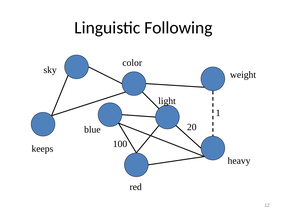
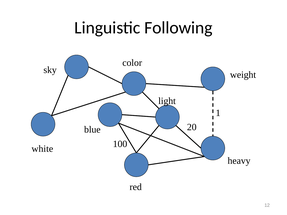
keeps: keeps -> white
